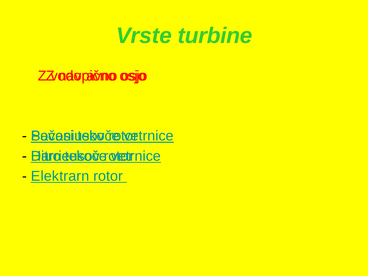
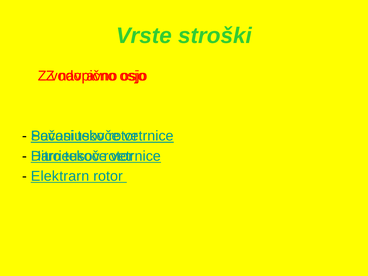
turbine: turbine -> stroški
